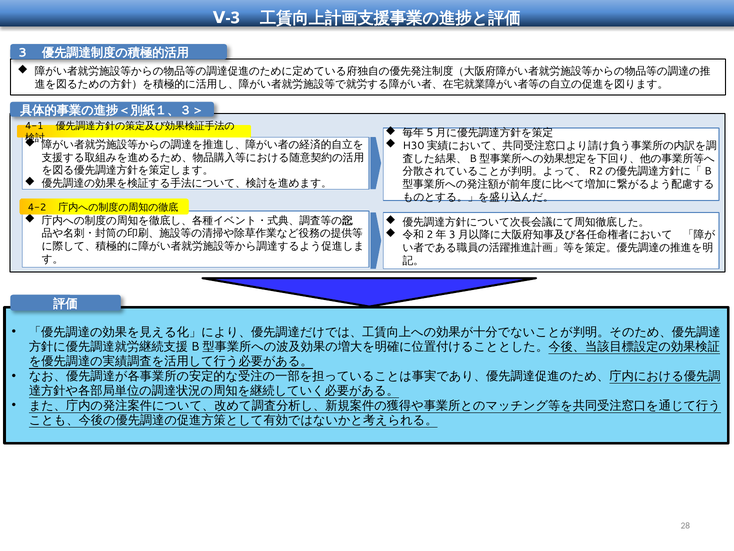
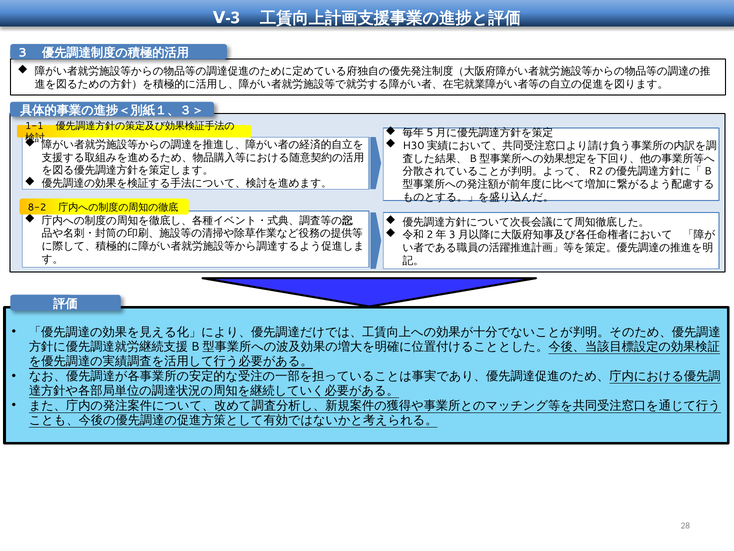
4-1: 4-1 -> 1-1
4-2: 4-2 -> 8-2
